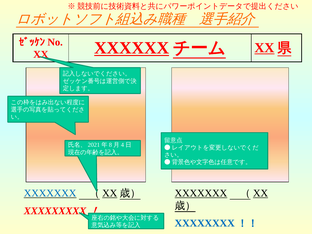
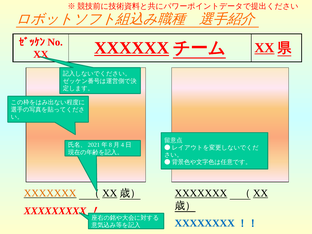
XXXXXXX at (50, 193) colour: blue -> orange
